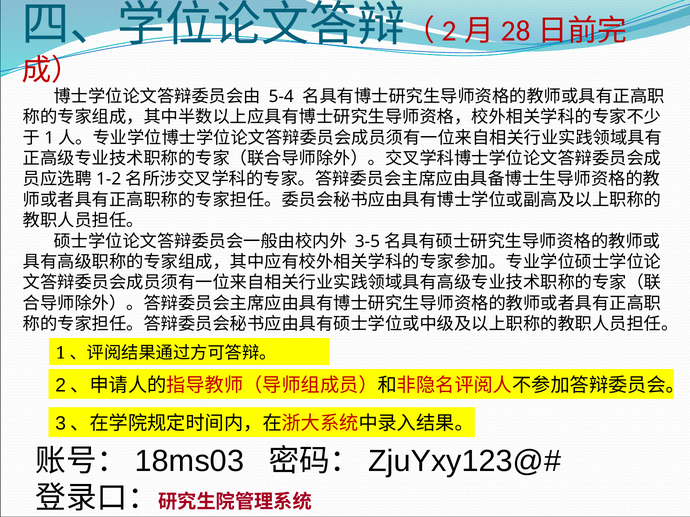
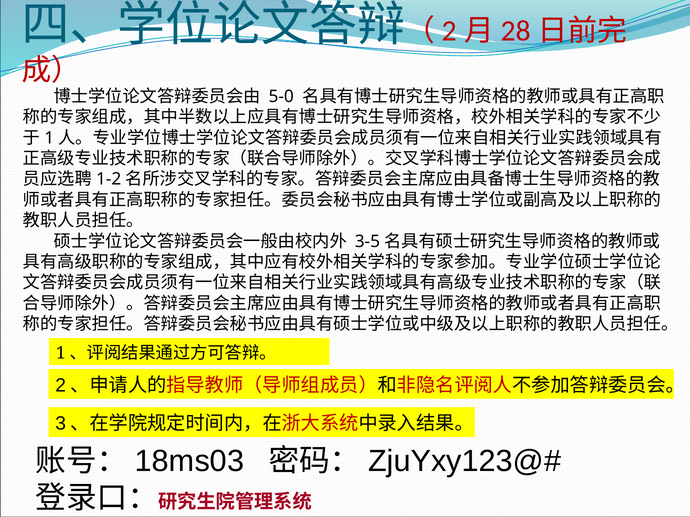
5-4: 5-4 -> 5-0
